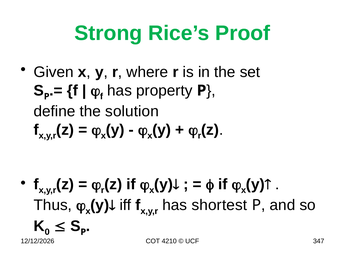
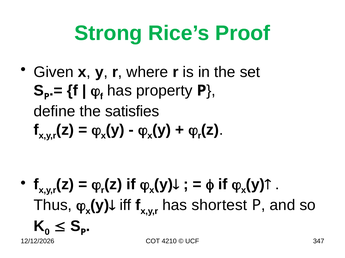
solution: solution -> satisfies
